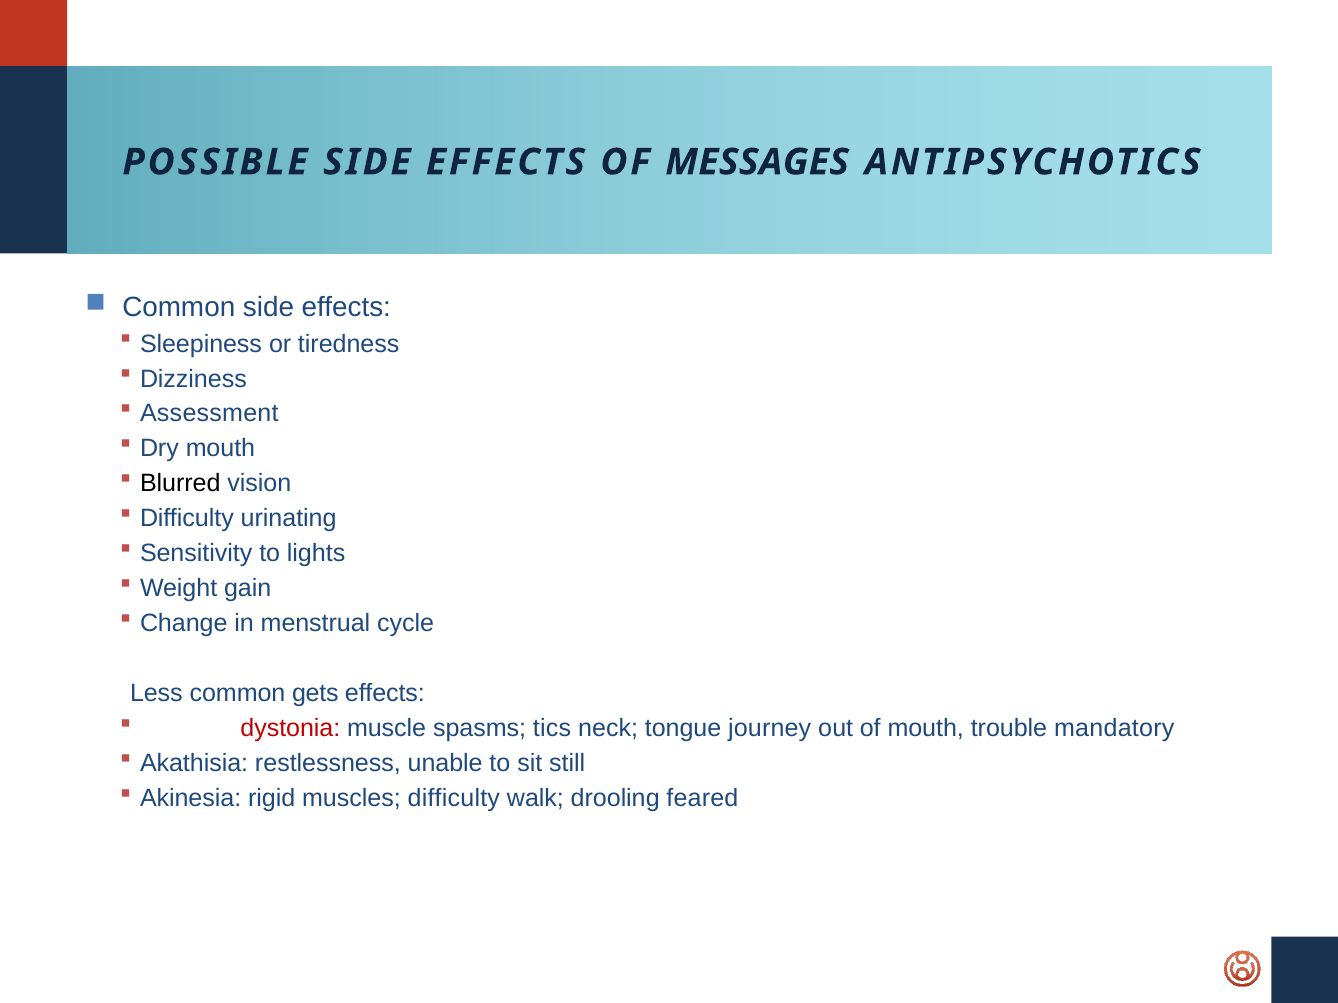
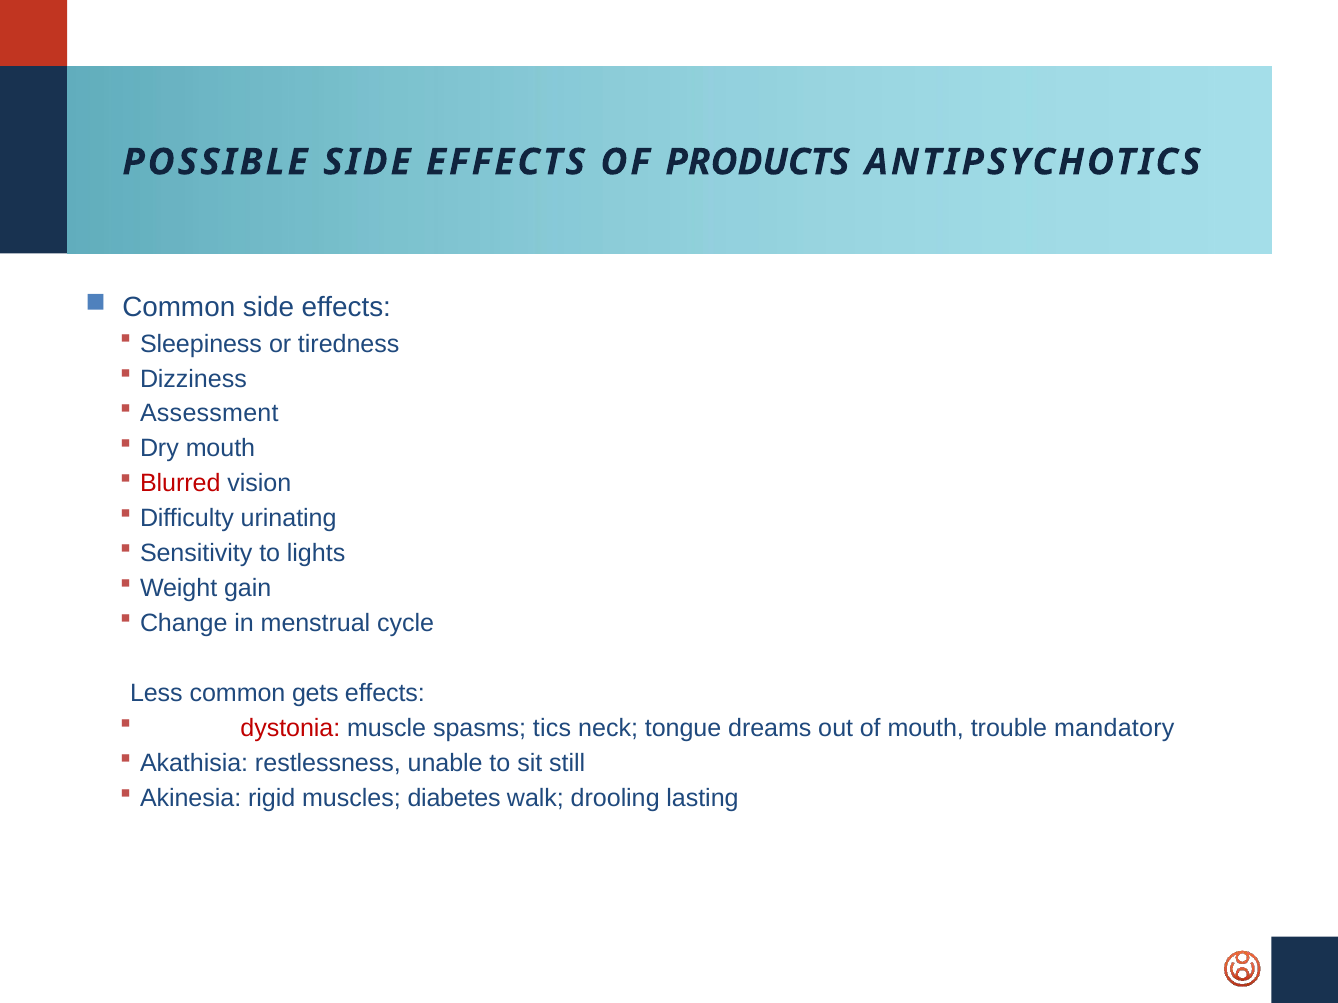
MESSAGES: MESSAGES -> PRODUCTS
Blurred colour: black -> red
journey: journey -> dreams
muscles difficulty: difficulty -> diabetes
feared: feared -> lasting
